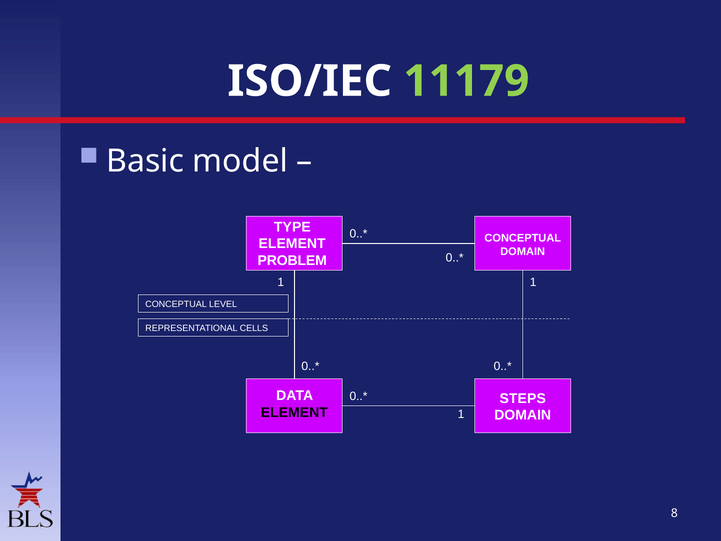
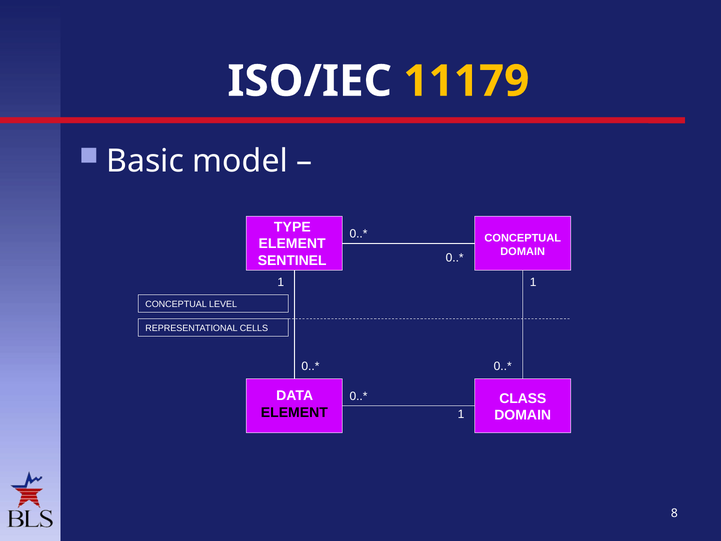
11179 colour: light green -> yellow
PROBLEM: PROBLEM -> SENTINEL
STEPS: STEPS -> CLASS
